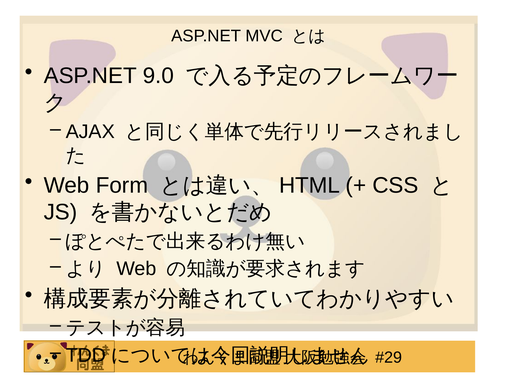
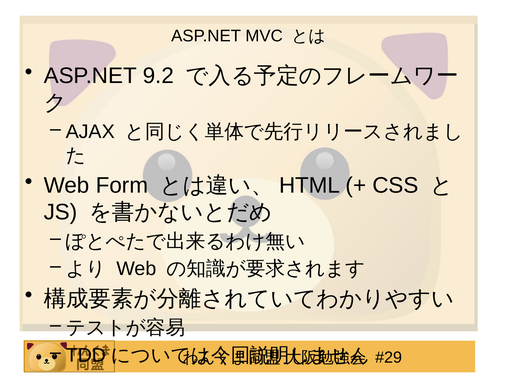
9.0: 9.0 -> 9.2
